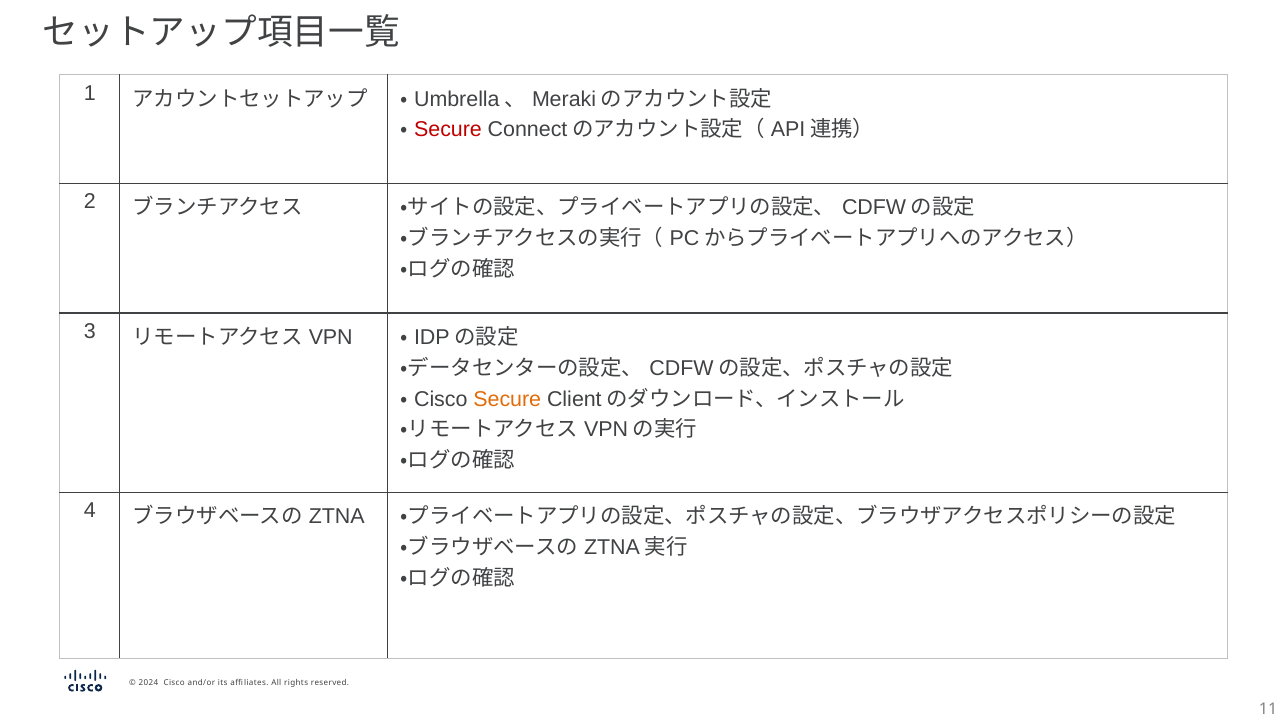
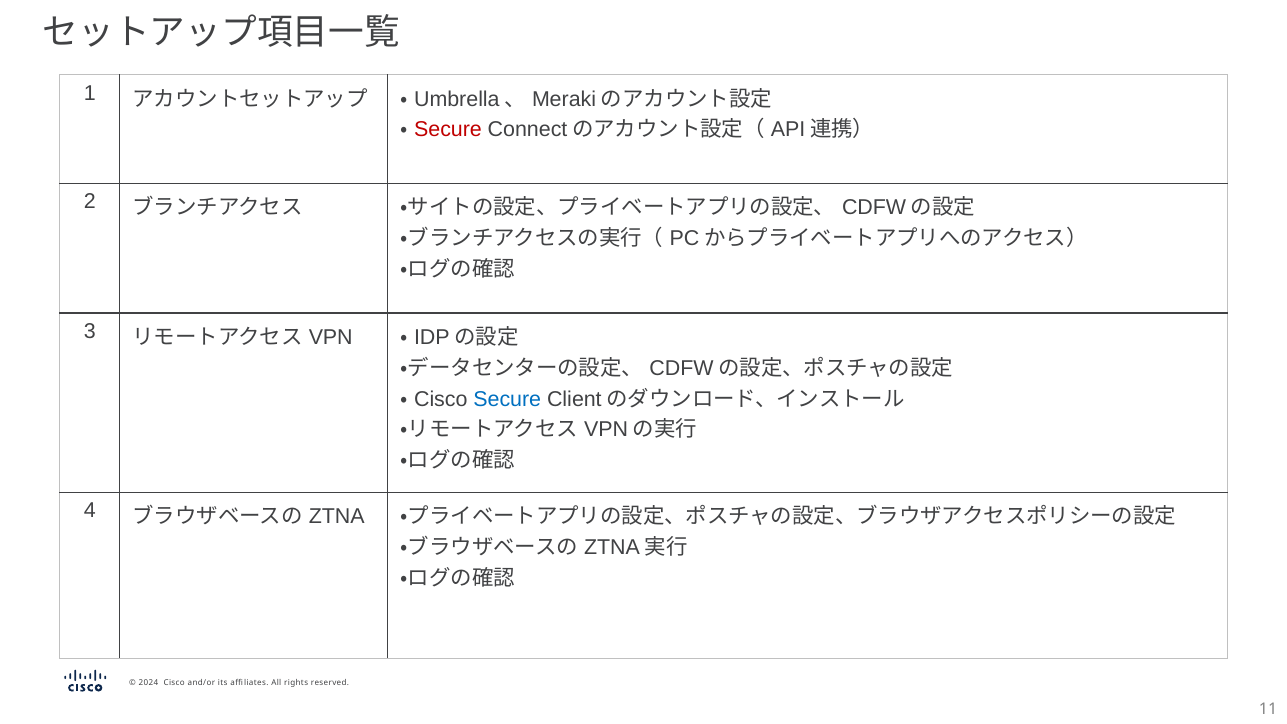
Secure at (507, 399) colour: orange -> blue
